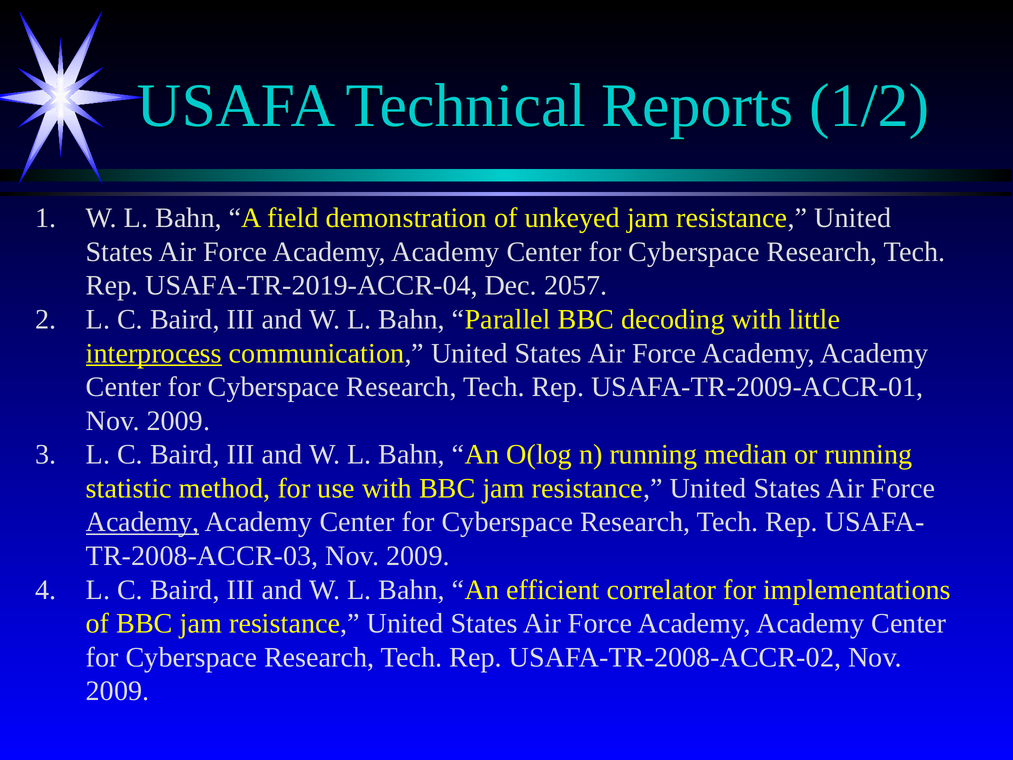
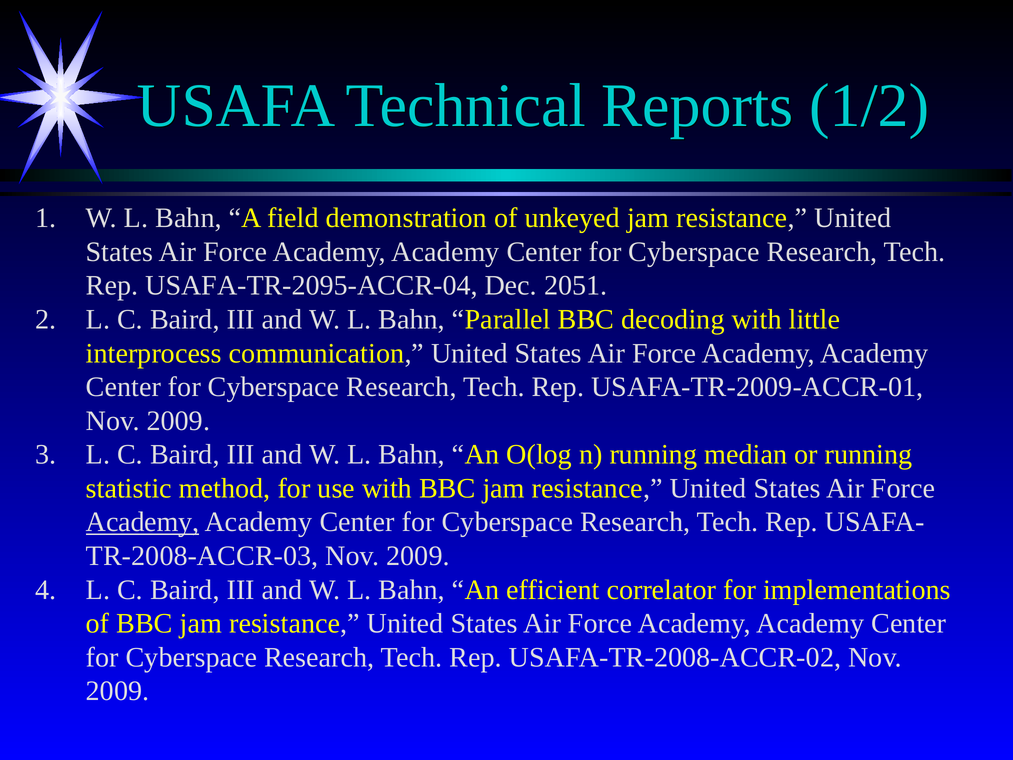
USAFA-TR-2019-ACCR-04: USAFA-TR-2019-ACCR-04 -> USAFA-TR-2095-ACCR-04
2057: 2057 -> 2051
interprocess underline: present -> none
